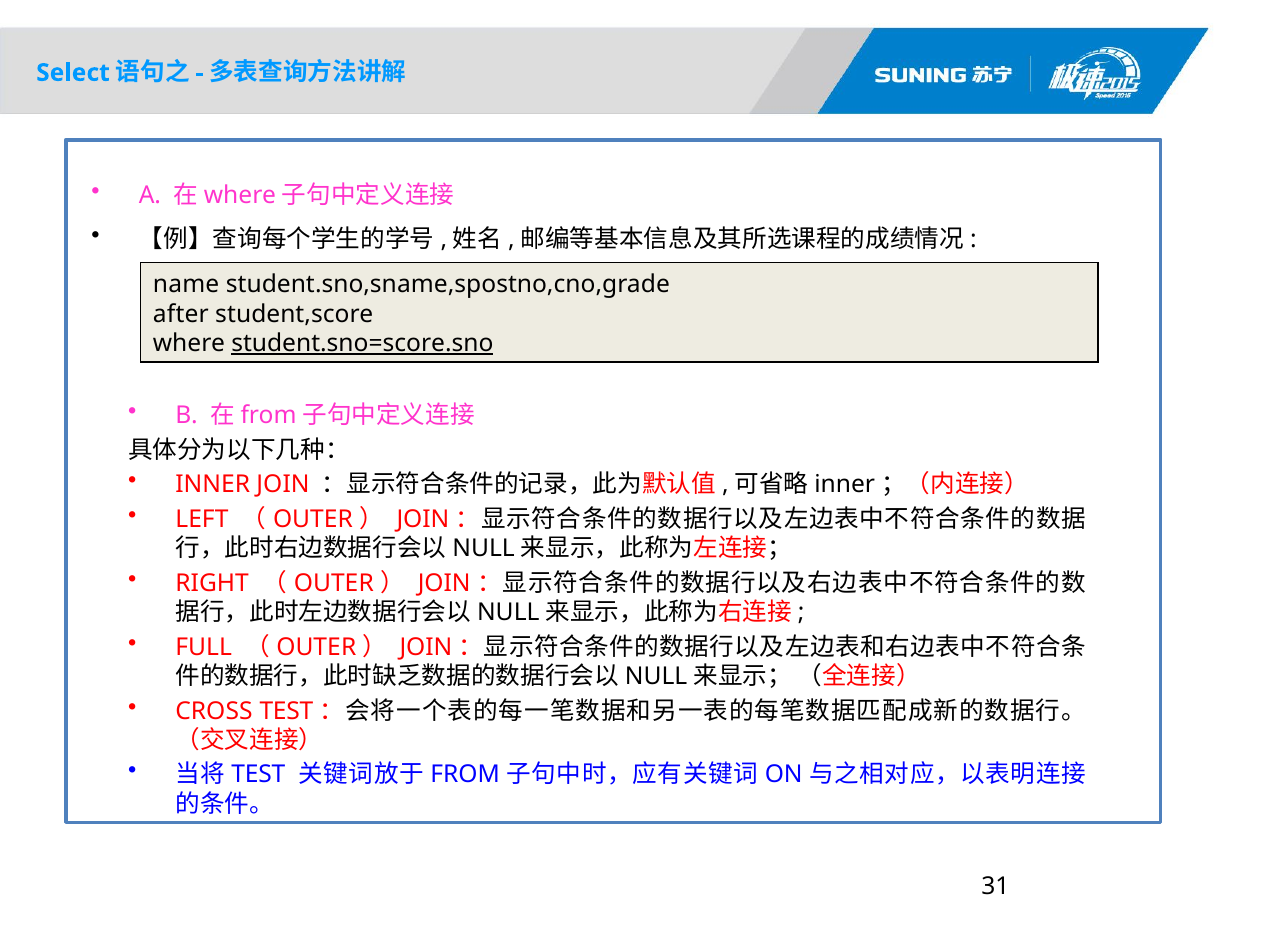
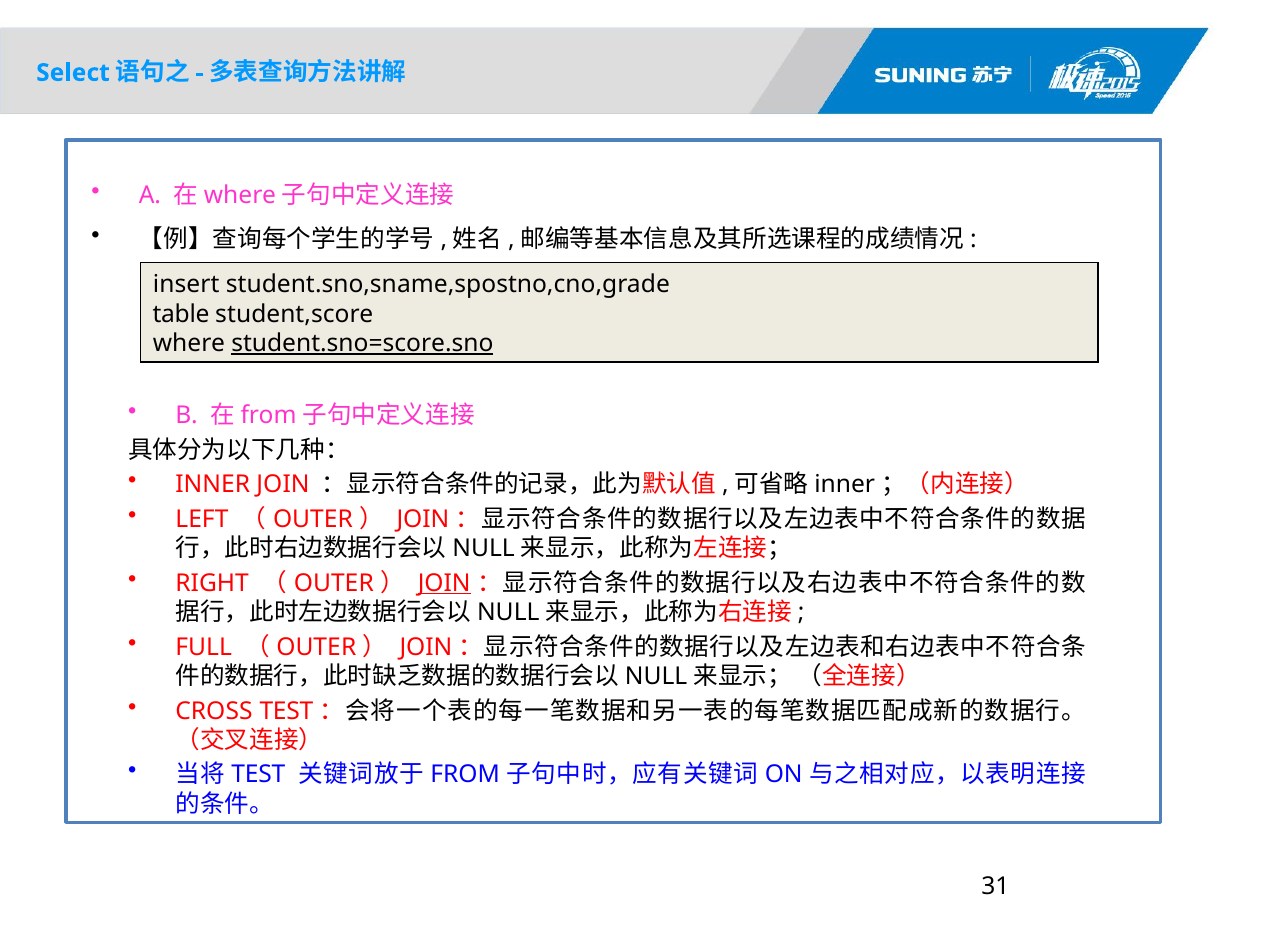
name: name -> insert
after: after -> table
JOIN at (444, 583) underline: none -> present
